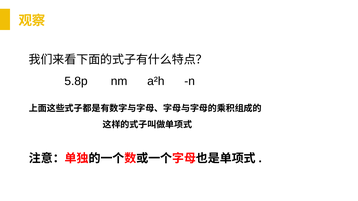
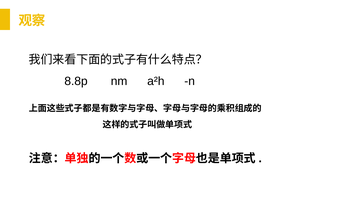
5.8p: 5.8p -> 8.8p
